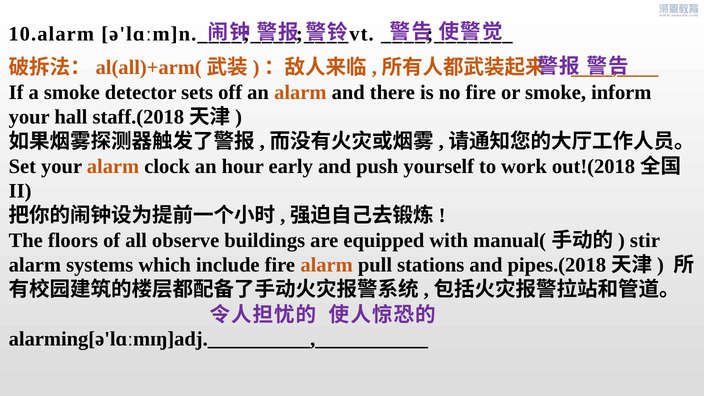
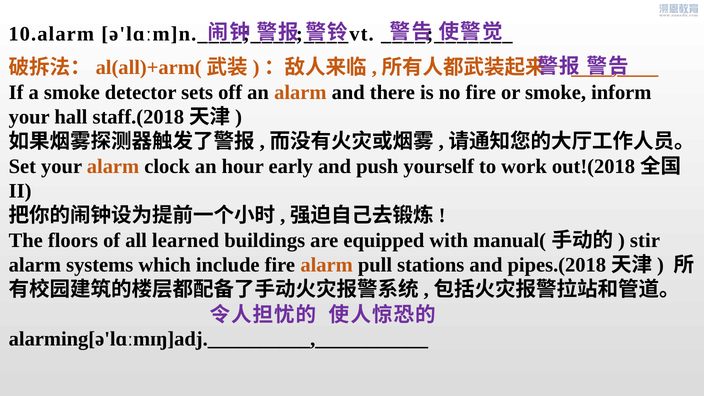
observe: observe -> learned
